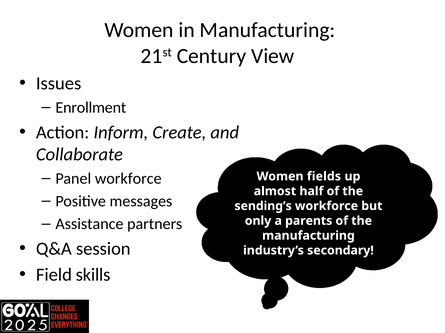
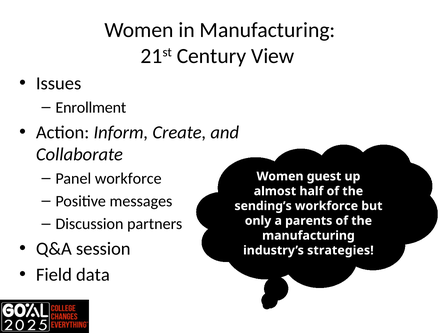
fields: fields -> guest
Assistance: Assistance -> Discussion
secondary: secondary -> strategies
skills: skills -> data
